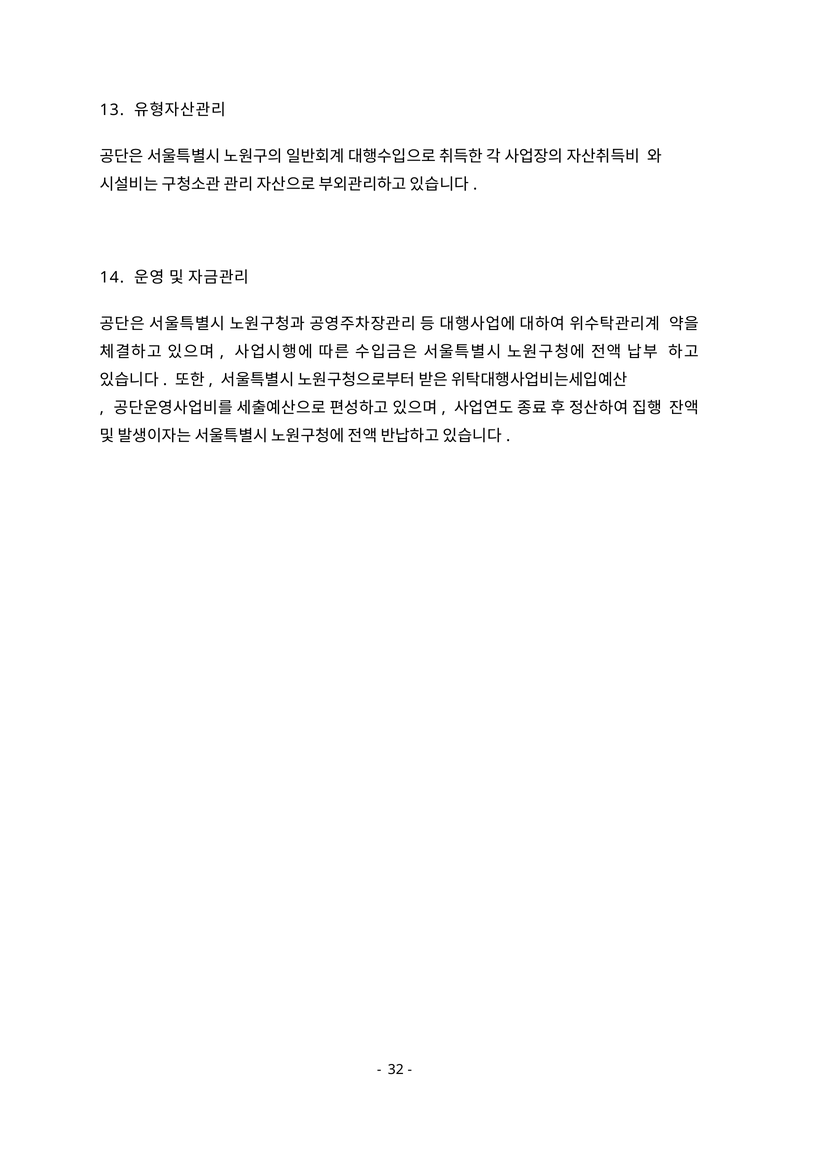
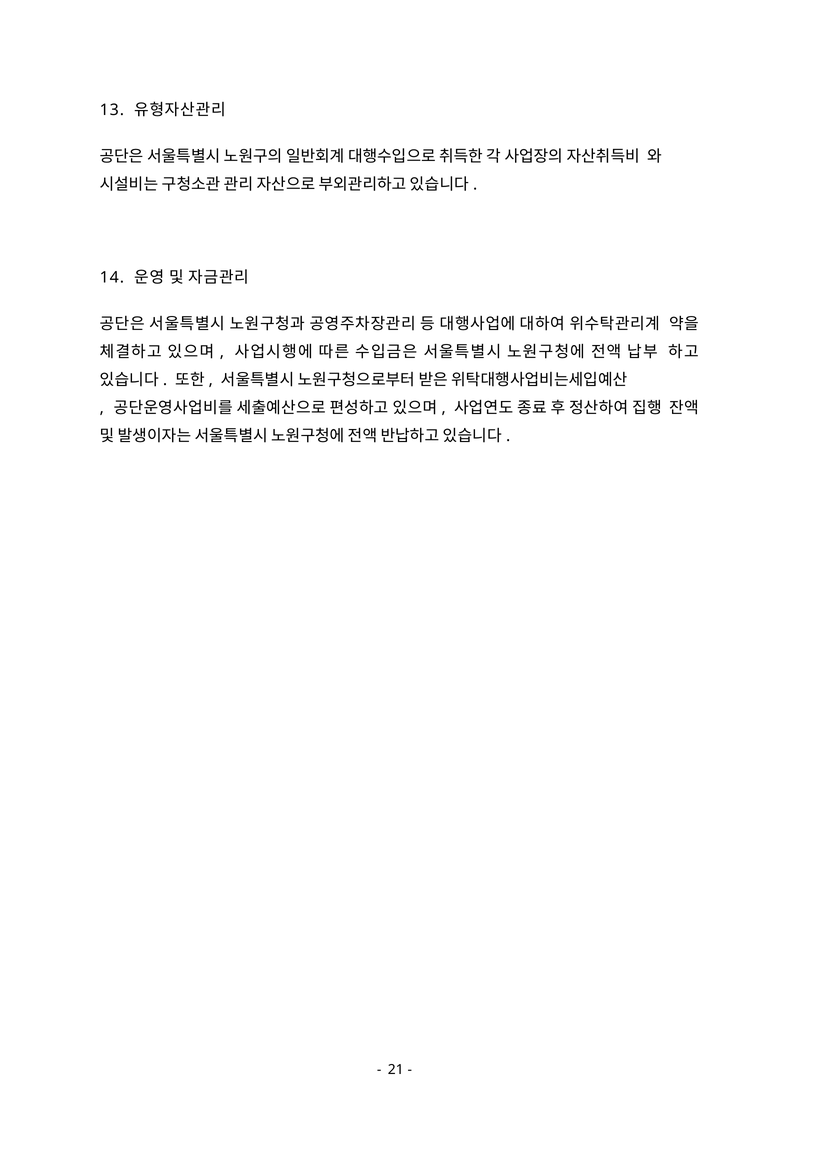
32: 32 -> 21
